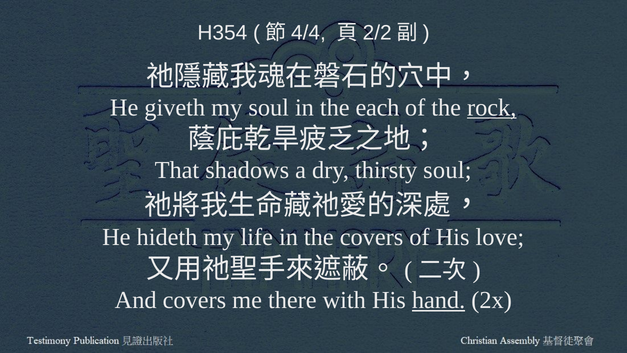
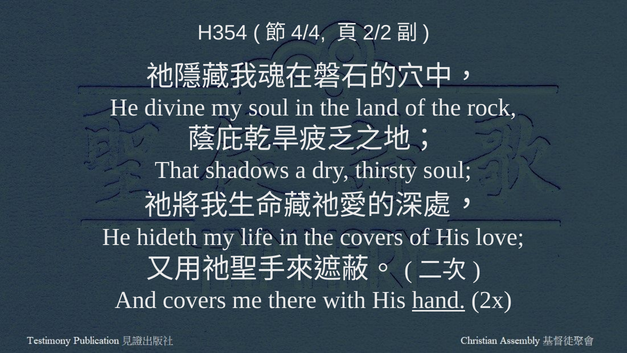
giveth: giveth -> divine
each: each -> land
rock underline: present -> none
